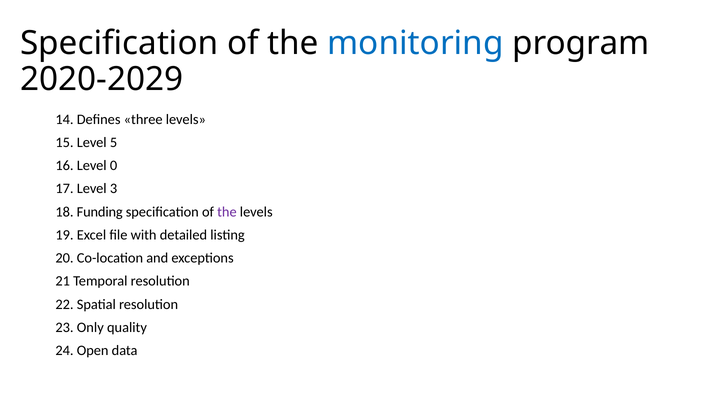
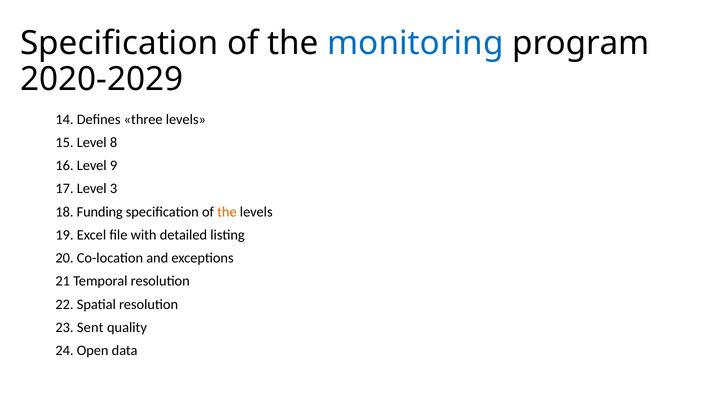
5: 5 -> 8
0: 0 -> 9
the at (227, 212) colour: purple -> orange
Only: Only -> Sent
